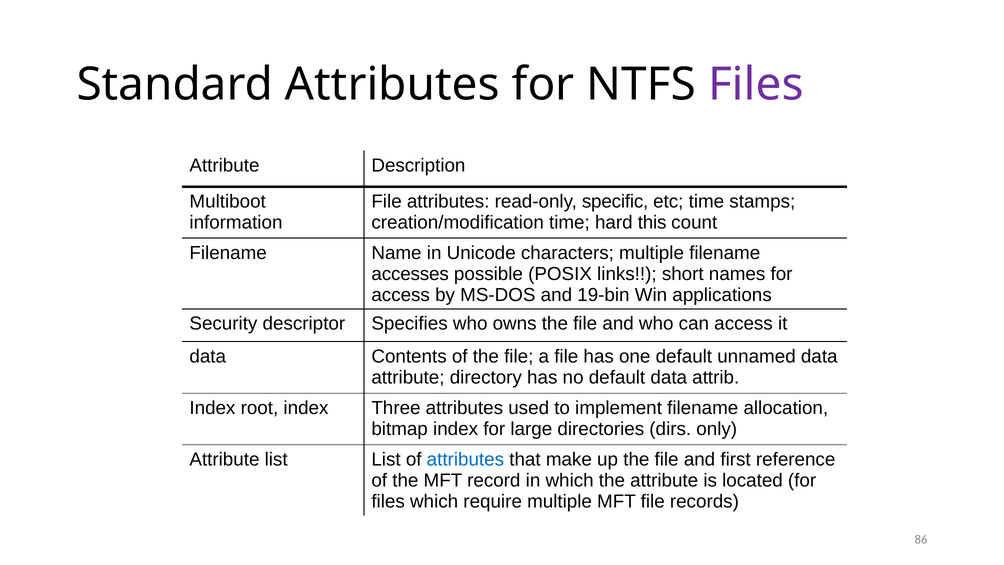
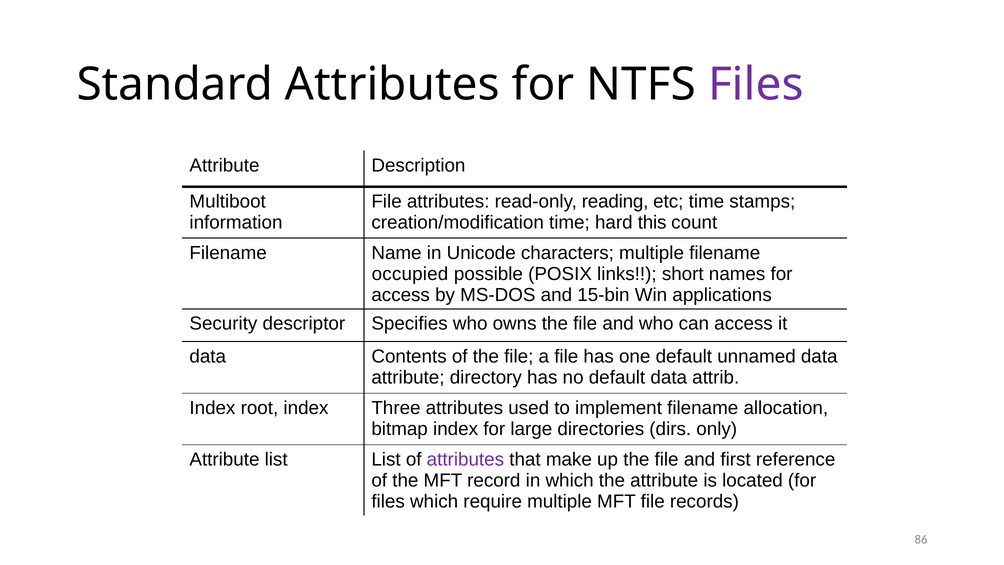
specific: specific -> reading
accesses: accesses -> occupied
19-bin: 19-bin -> 15-bin
attributes at (465, 459) colour: blue -> purple
